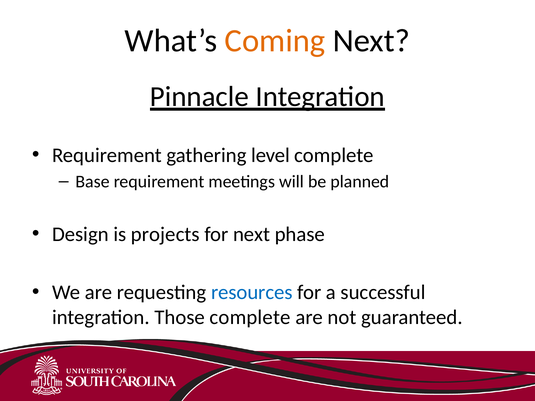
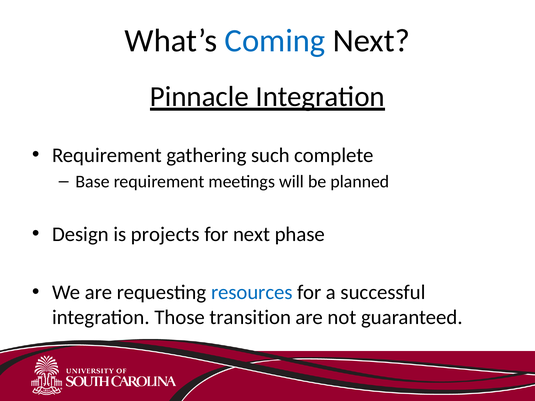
Coming colour: orange -> blue
level: level -> such
Those complete: complete -> transition
